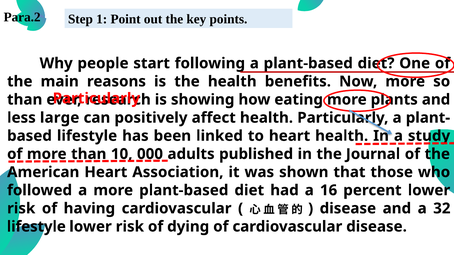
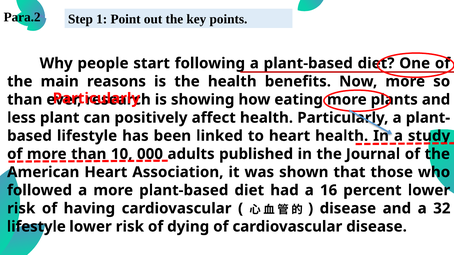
large: large -> plant
